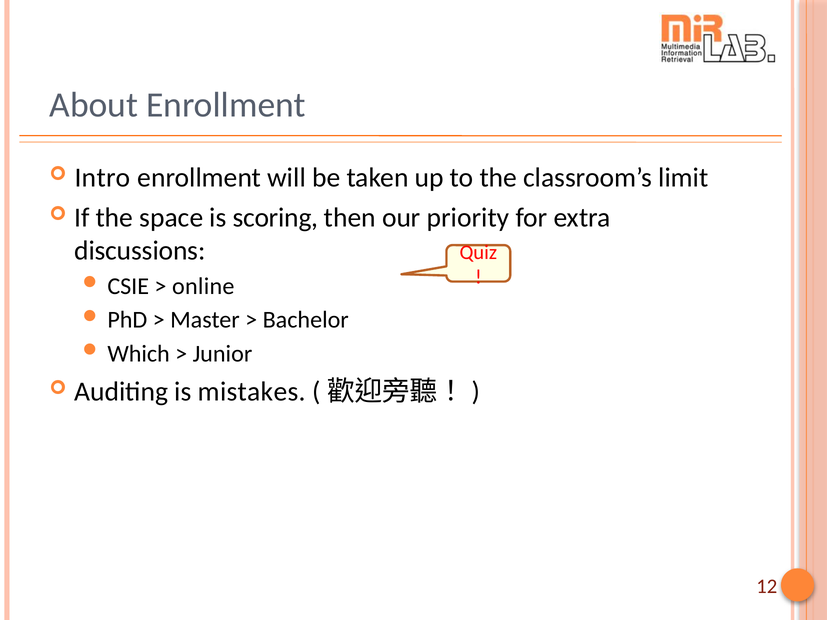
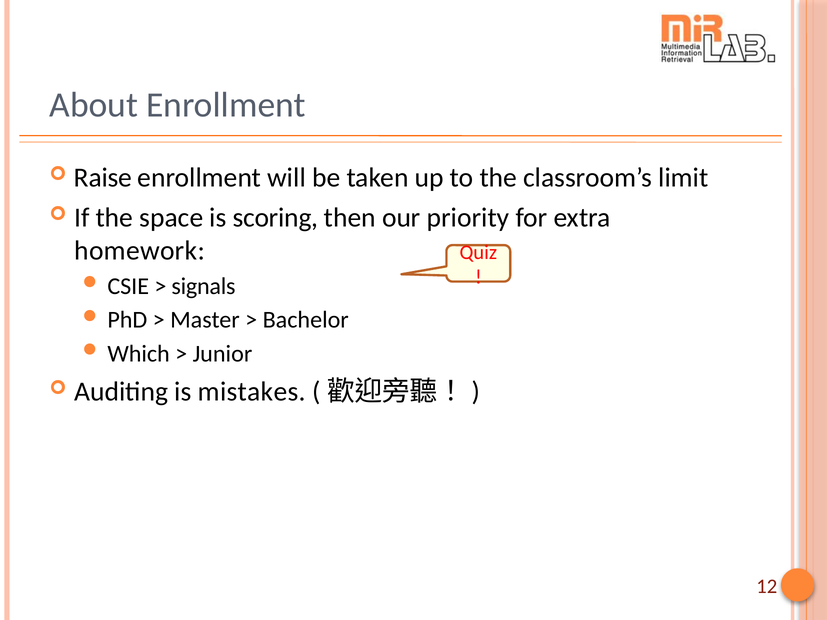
Intro: Intro -> Raise
discussions: discussions -> homework
online: online -> signals
